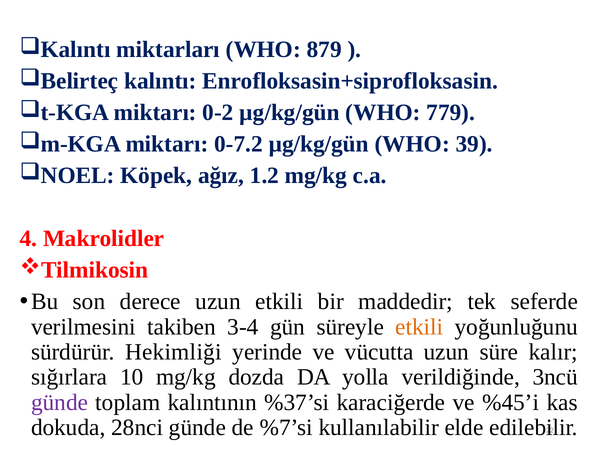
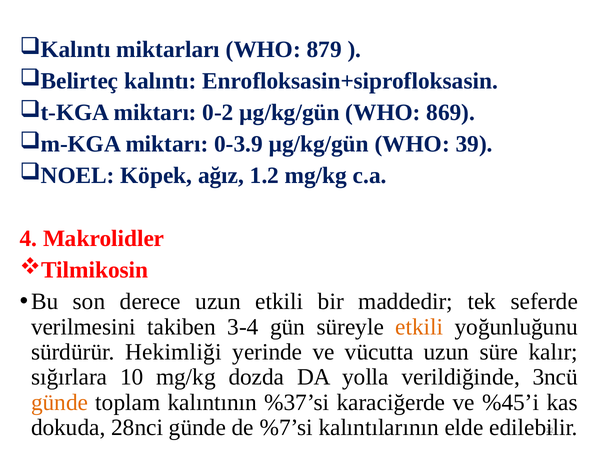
779: 779 -> 869
0-7.2: 0-7.2 -> 0-3.9
günde at (60, 402) colour: purple -> orange
kullanılabilir: kullanılabilir -> kalıntılarının
